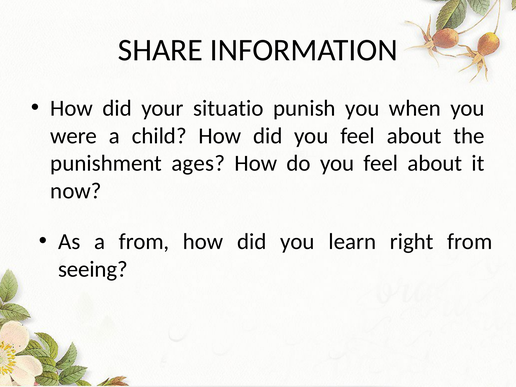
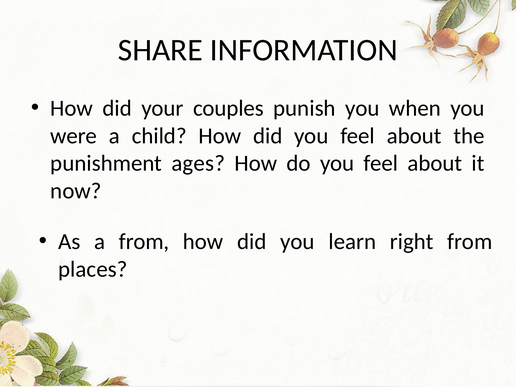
situatio: situatio -> couples
seeing: seeing -> places
